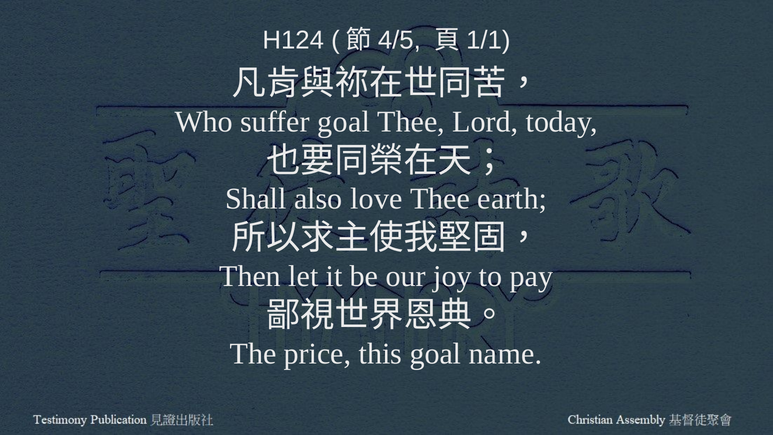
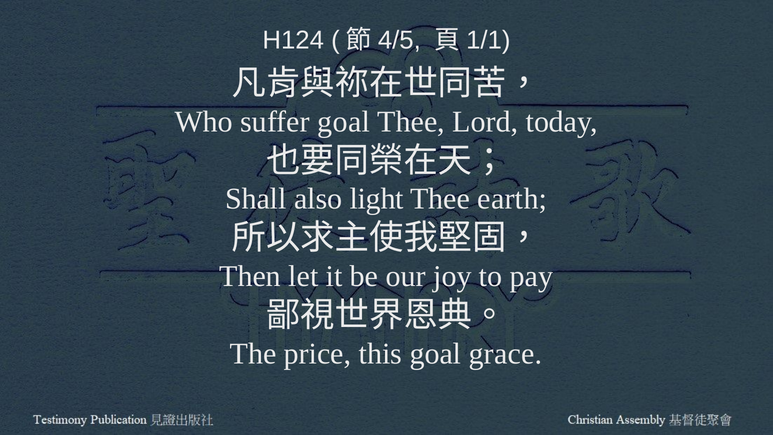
love: love -> light
name: name -> grace
